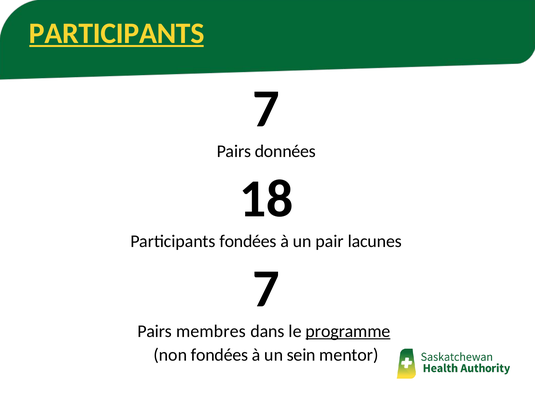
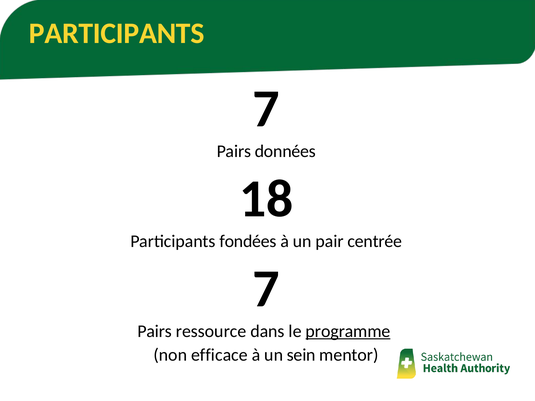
PARTICIPANTS at (117, 33) underline: present -> none
lacunes: lacunes -> centrée
membres: membres -> ressource
non fondées: fondées -> efficace
